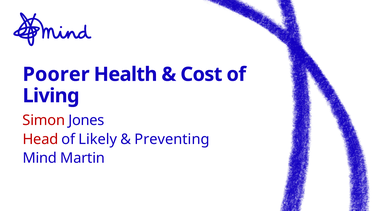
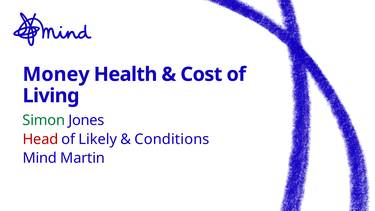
Poorer: Poorer -> Money
Simon colour: red -> green
Preventing: Preventing -> Conditions
